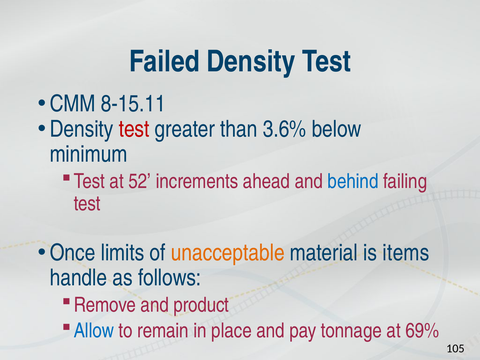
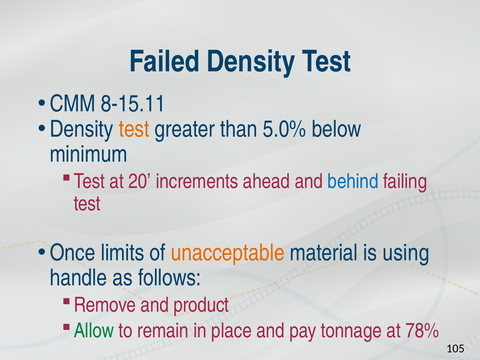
test at (134, 129) colour: red -> orange
3.6%: 3.6% -> 5.0%
52: 52 -> 20
items: items -> using
Allow colour: blue -> green
69%: 69% -> 78%
